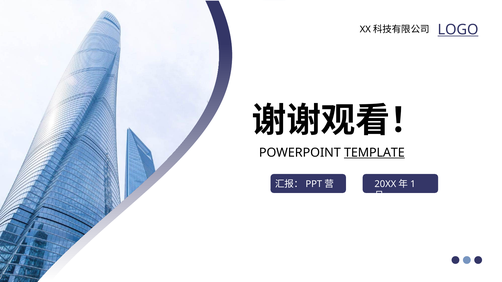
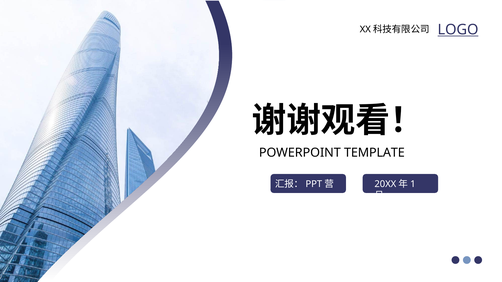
TEMPLATE underline: present -> none
